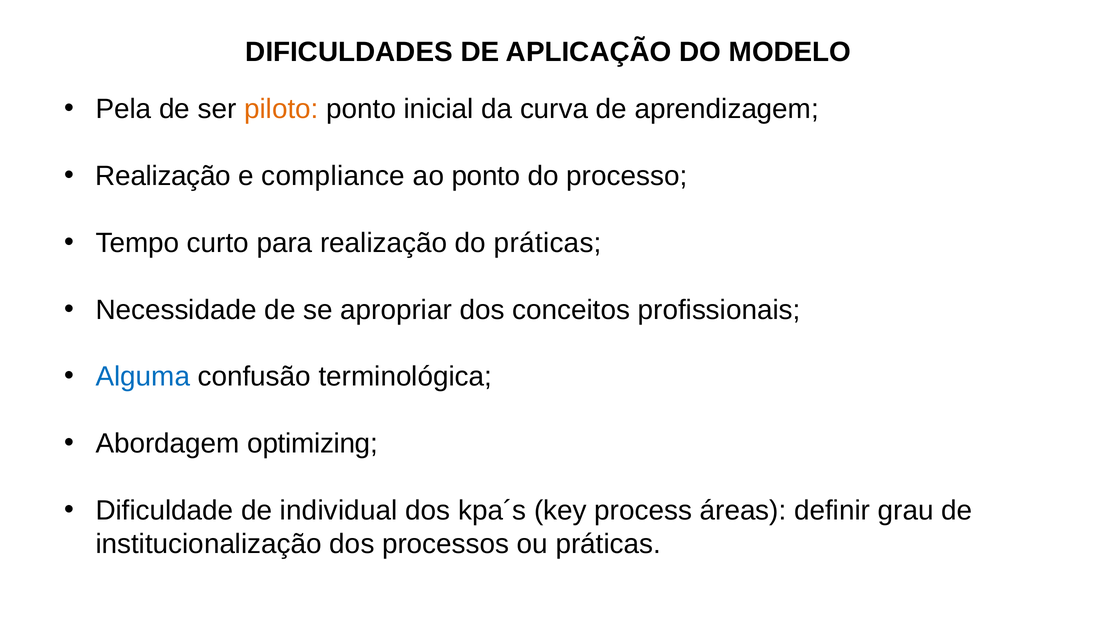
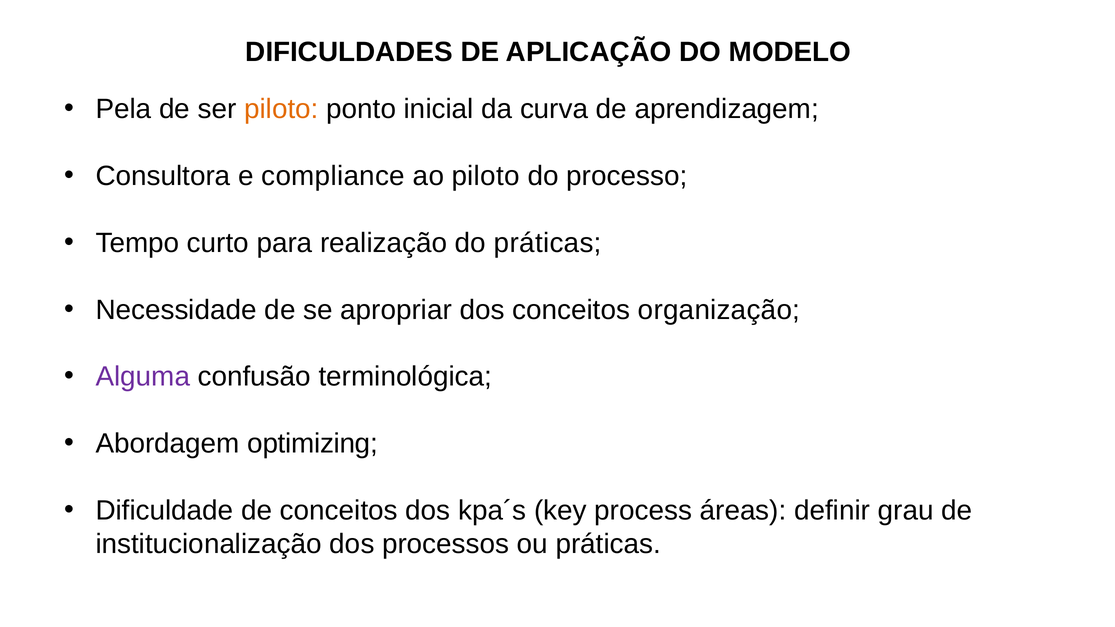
Realização at (163, 176): Realização -> Consultora
ao ponto: ponto -> piloto
profissionais: profissionais -> organização
Alguma colour: blue -> purple
de individual: individual -> conceitos
